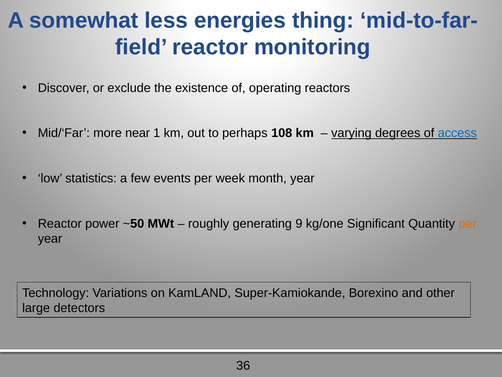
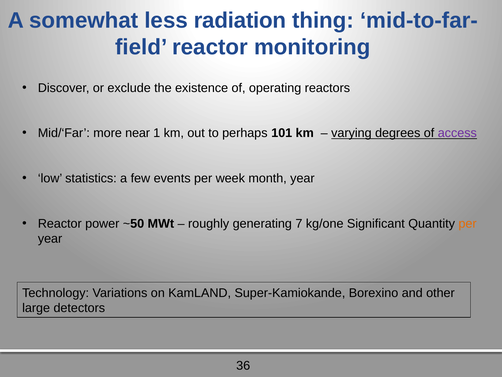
energies: energies -> radiation
108: 108 -> 101
access colour: blue -> purple
9: 9 -> 7
